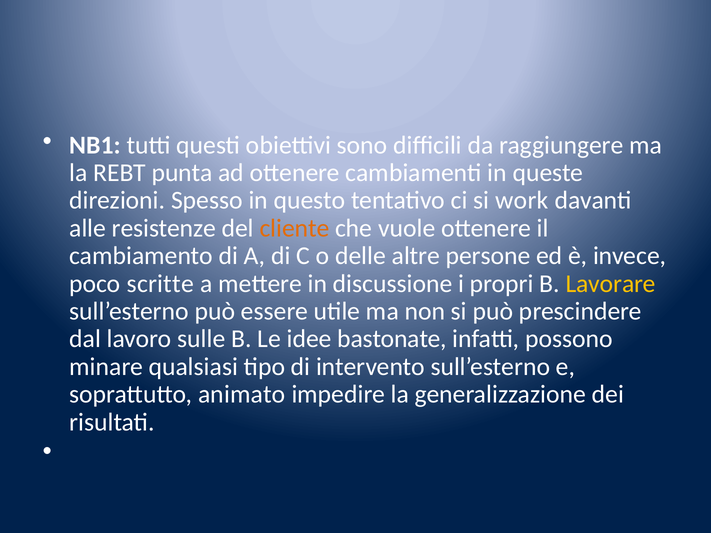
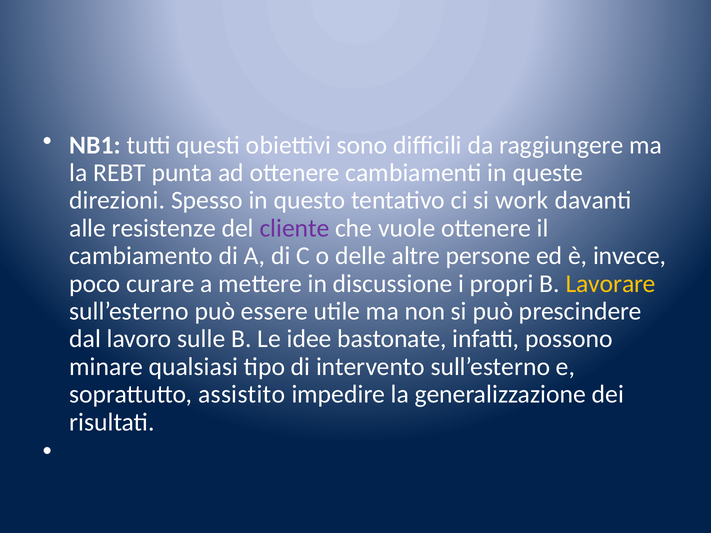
cliente colour: orange -> purple
scritte: scritte -> curare
animato: animato -> assistito
